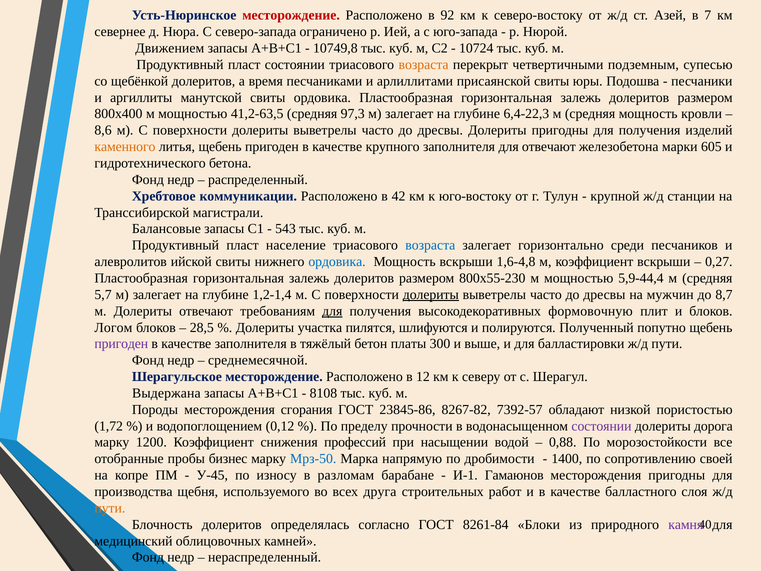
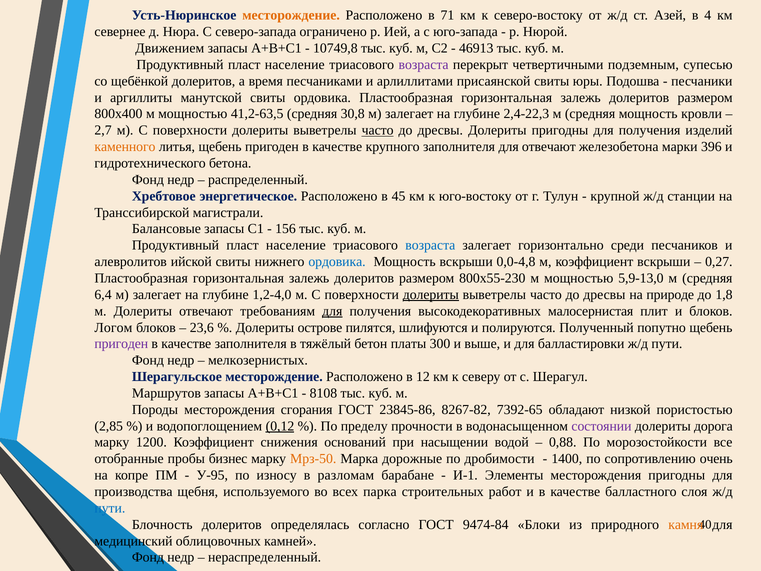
месторождение at (291, 15) colour: red -> orange
92: 92 -> 71
7: 7 -> 4
10724: 10724 -> 46913
состоянии at (295, 65): состоянии -> население
возраста at (424, 65) colour: orange -> purple
97,3: 97,3 -> 30,8
6,4-22,3: 6,4-22,3 -> 2,4-22,3
8,6: 8,6 -> 2,7
часто at (378, 130) underline: none -> present
605: 605 -> 396
коммуникации: коммуникации -> энергетическое
42: 42 -> 45
543: 543 -> 156
1,6-4,8: 1,6-4,8 -> 0,0-4,8
5,9-44,4: 5,9-44,4 -> 5,9-13,0
5,7: 5,7 -> 6,4
1,2-1,4: 1,2-1,4 -> 1,2-4,0
мужчин: мужчин -> природе
8,7: 8,7 -> 1,8
формовочную: формовочную -> малосернистая
28,5: 28,5 -> 23,6
участка: участка -> острове
среднемесячной: среднемесячной -> мелкозернистых
Выдержана: Выдержана -> Маршрутов
7392-57: 7392-57 -> 7392-65
1,72: 1,72 -> 2,85
0,12 underline: none -> present
профессий: профессий -> оснований
Мрз-50 colour: blue -> orange
напрямую: напрямую -> дорожные
своей: своей -> очень
У-45: У-45 -> У-95
Гамаюнов: Гамаюнов -> Элементы
друга: друга -> парка
пути at (110, 508) colour: orange -> blue
8261-84: 8261-84 -> 9474-84
камня colour: purple -> orange
